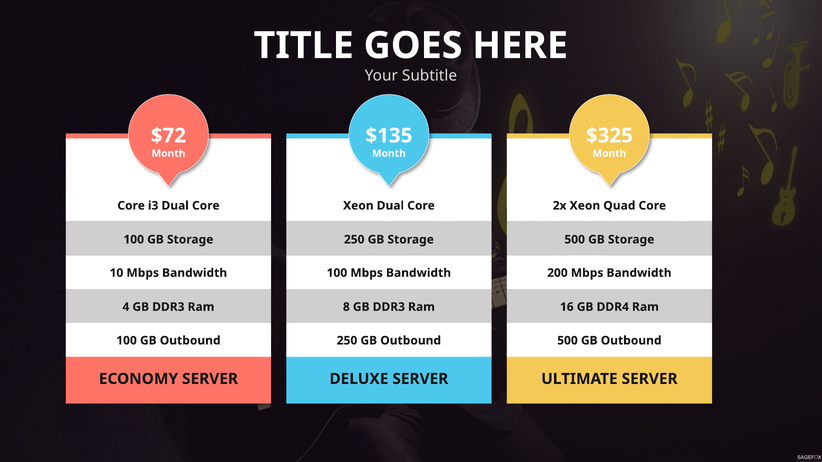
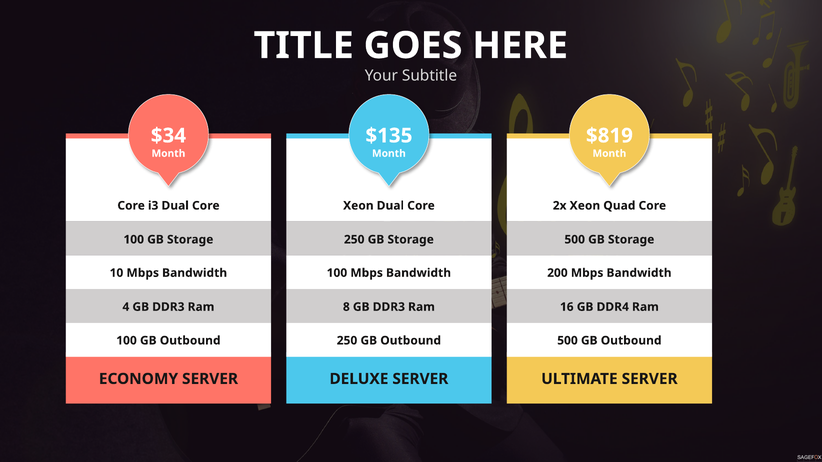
$72: $72 -> $34
$325: $325 -> $819
